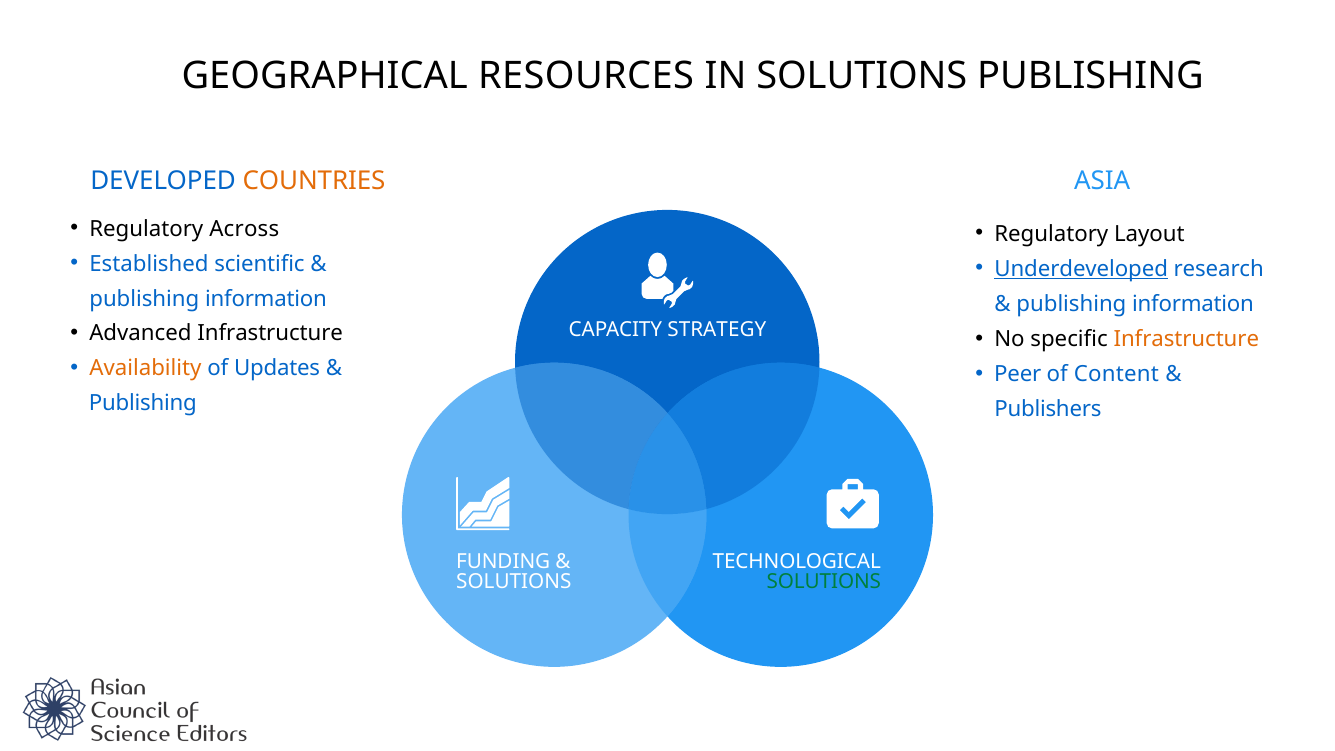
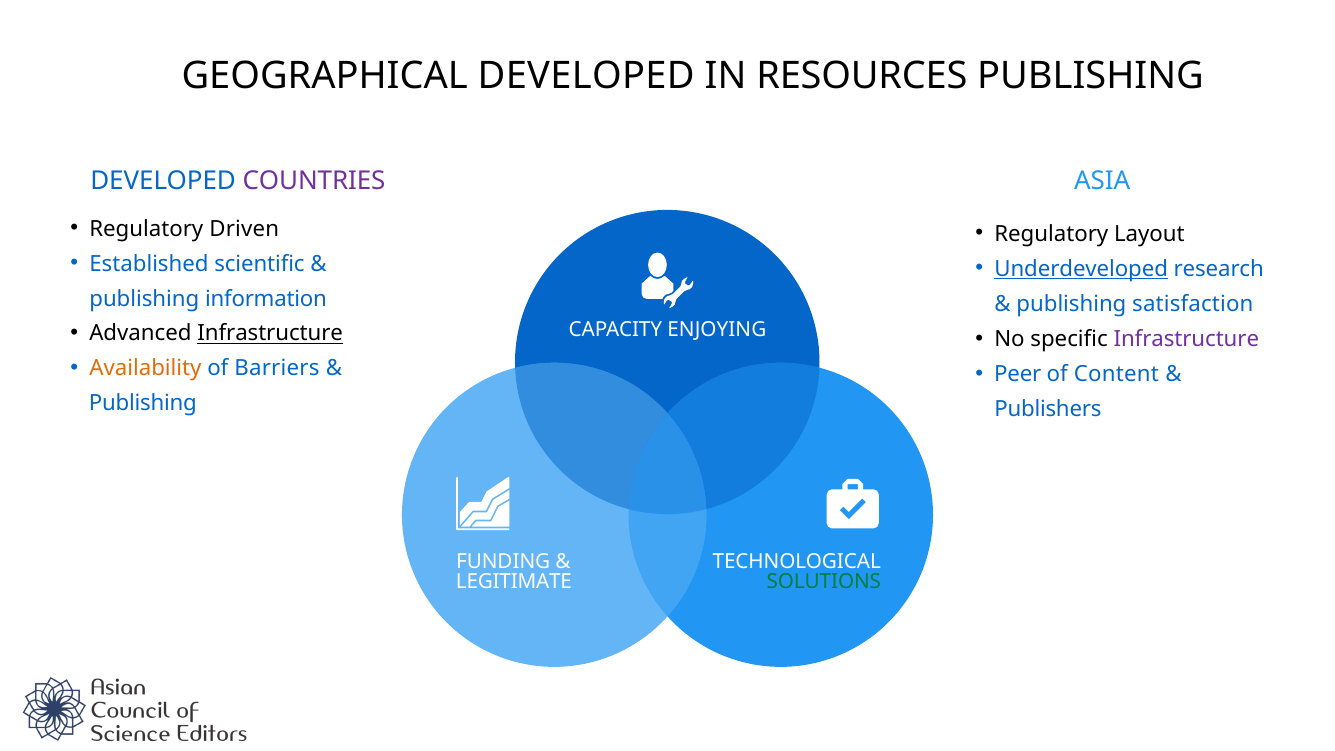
GEOGRAPHICAL RESOURCES: RESOURCES -> DEVELOPED
IN SOLUTIONS: SOLUTIONS -> RESOURCES
COUNTRIES colour: orange -> purple
Across: Across -> Driven
information at (1193, 304): information -> satisfaction
Infrastructure at (270, 334) underline: none -> present
STRATEGY: STRATEGY -> ENJOYING
Infrastructure at (1186, 339) colour: orange -> purple
Updates: Updates -> Barriers
SOLUTIONS at (514, 582): SOLUTIONS -> LEGITIMATE
